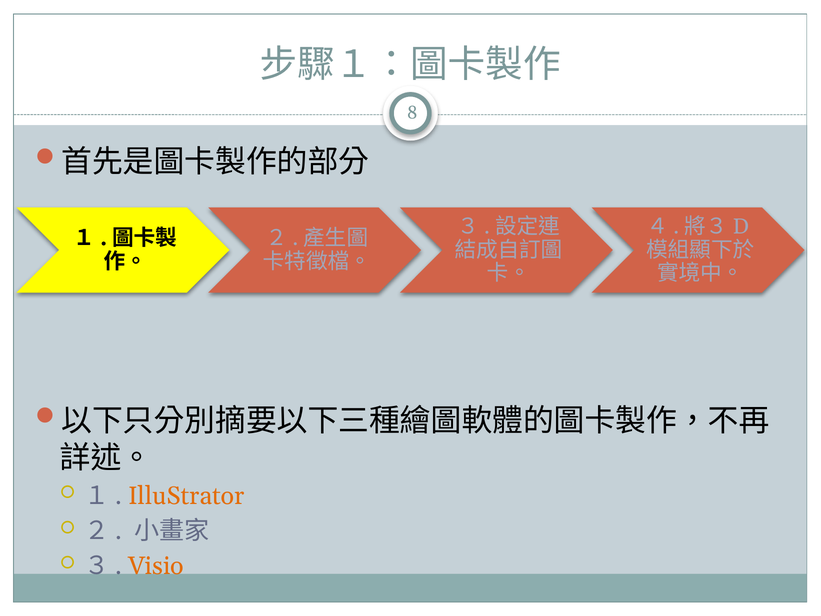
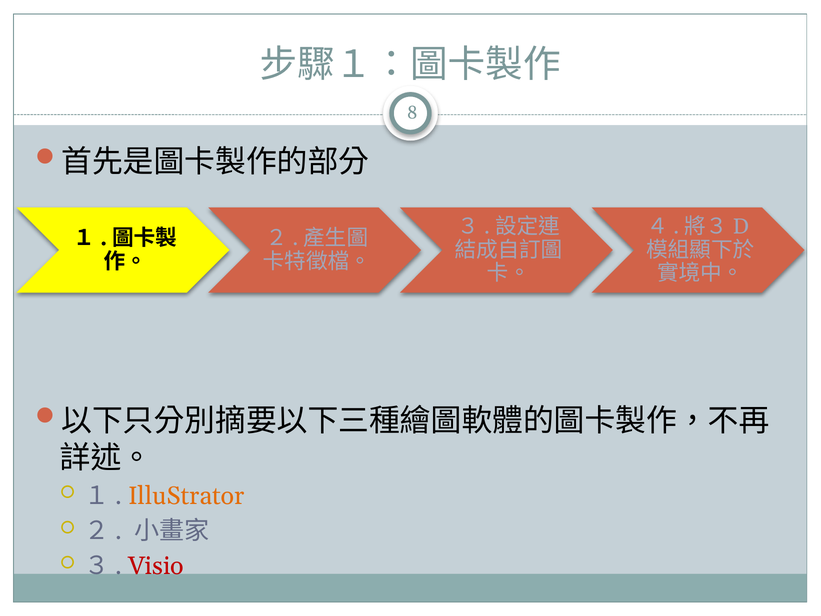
Visio colour: orange -> red
